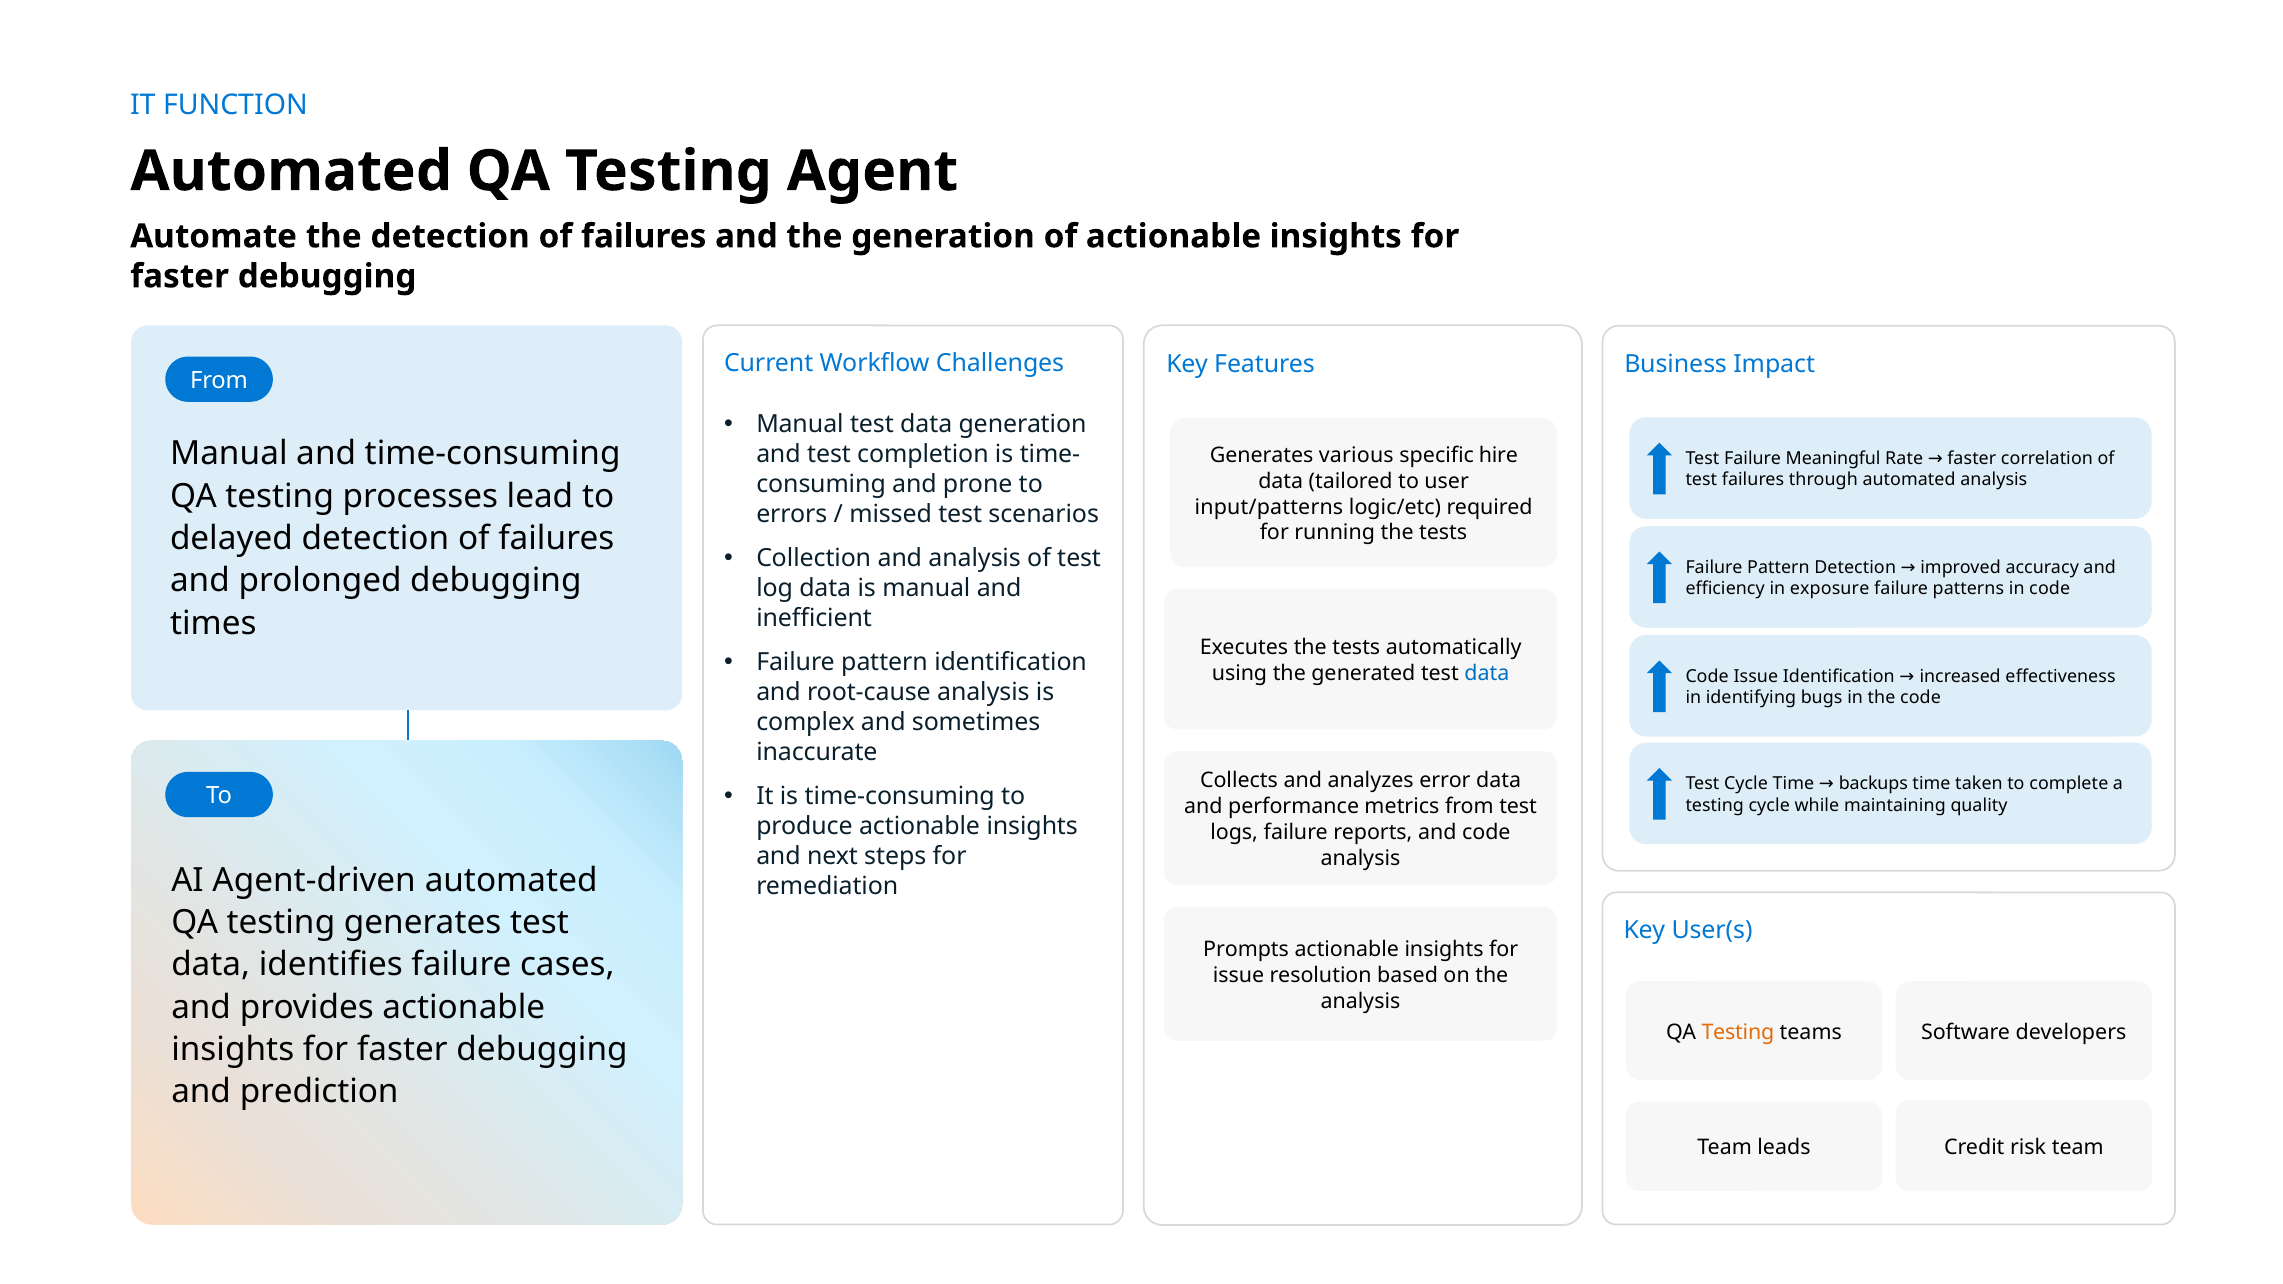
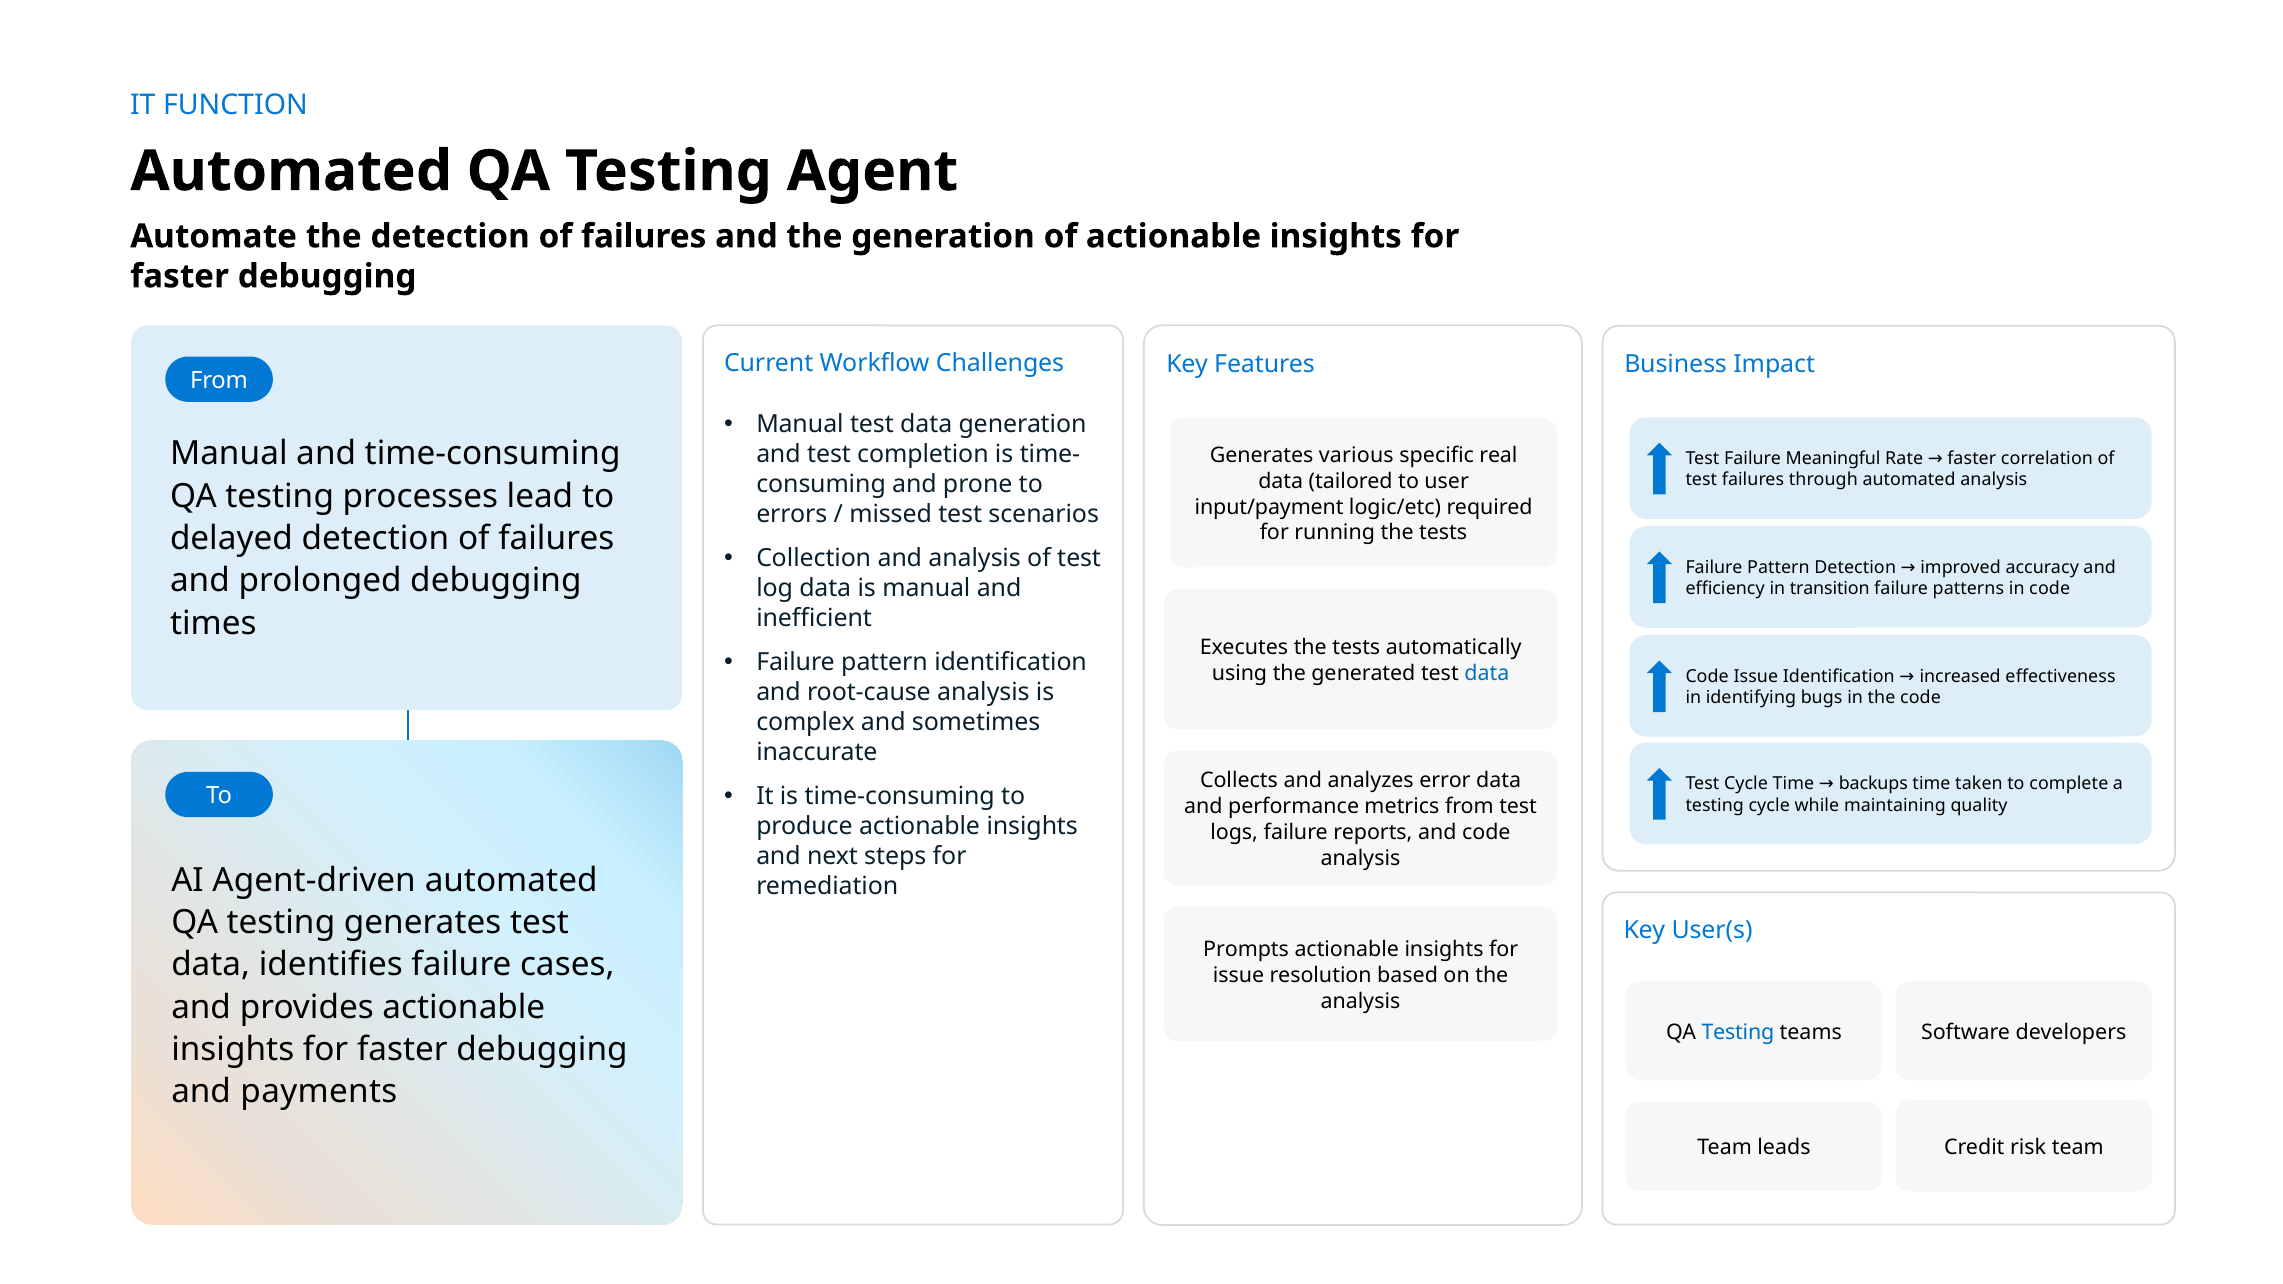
hire: hire -> real
input/patterns: input/patterns -> input/payment
exposure: exposure -> transition
Testing at (1738, 1032) colour: orange -> blue
prediction: prediction -> payments
